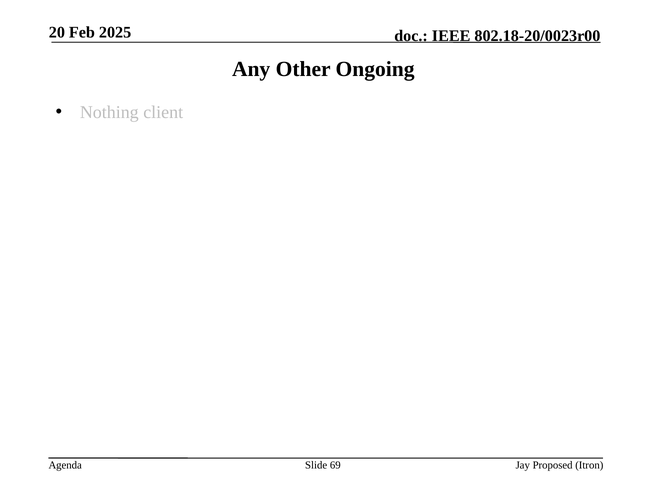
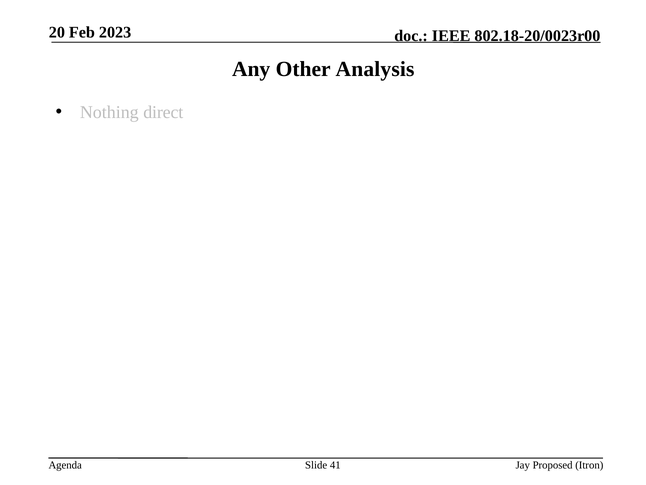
2025: 2025 -> 2023
Ongoing: Ongoing -> Analysis
client: client -> direct
69: 69 -> 41
